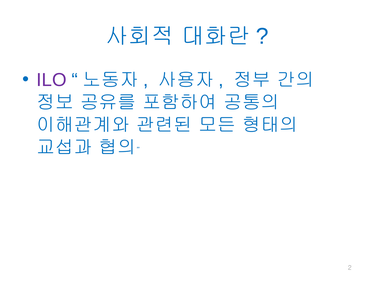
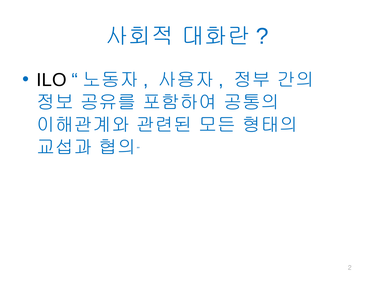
ILO colour: purple -> black
